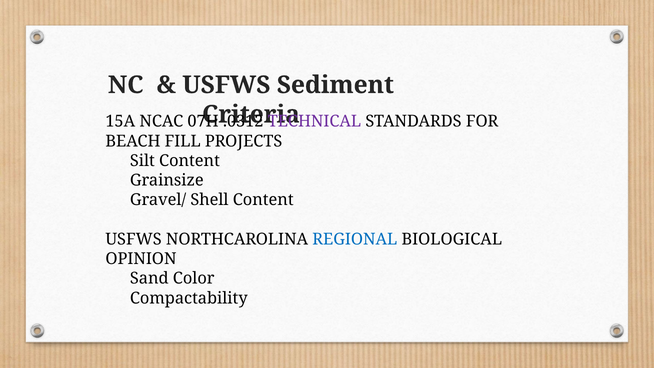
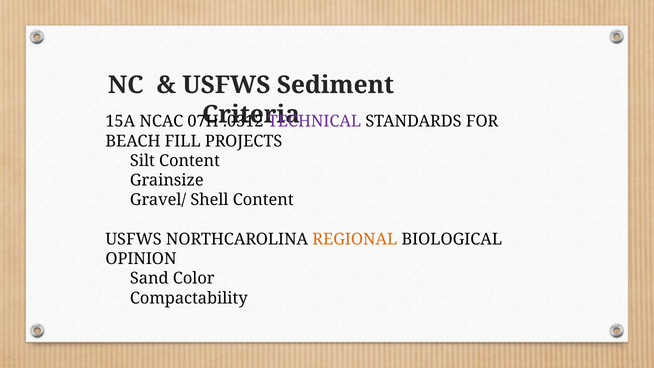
REGIONAL colour: blue -> orange
